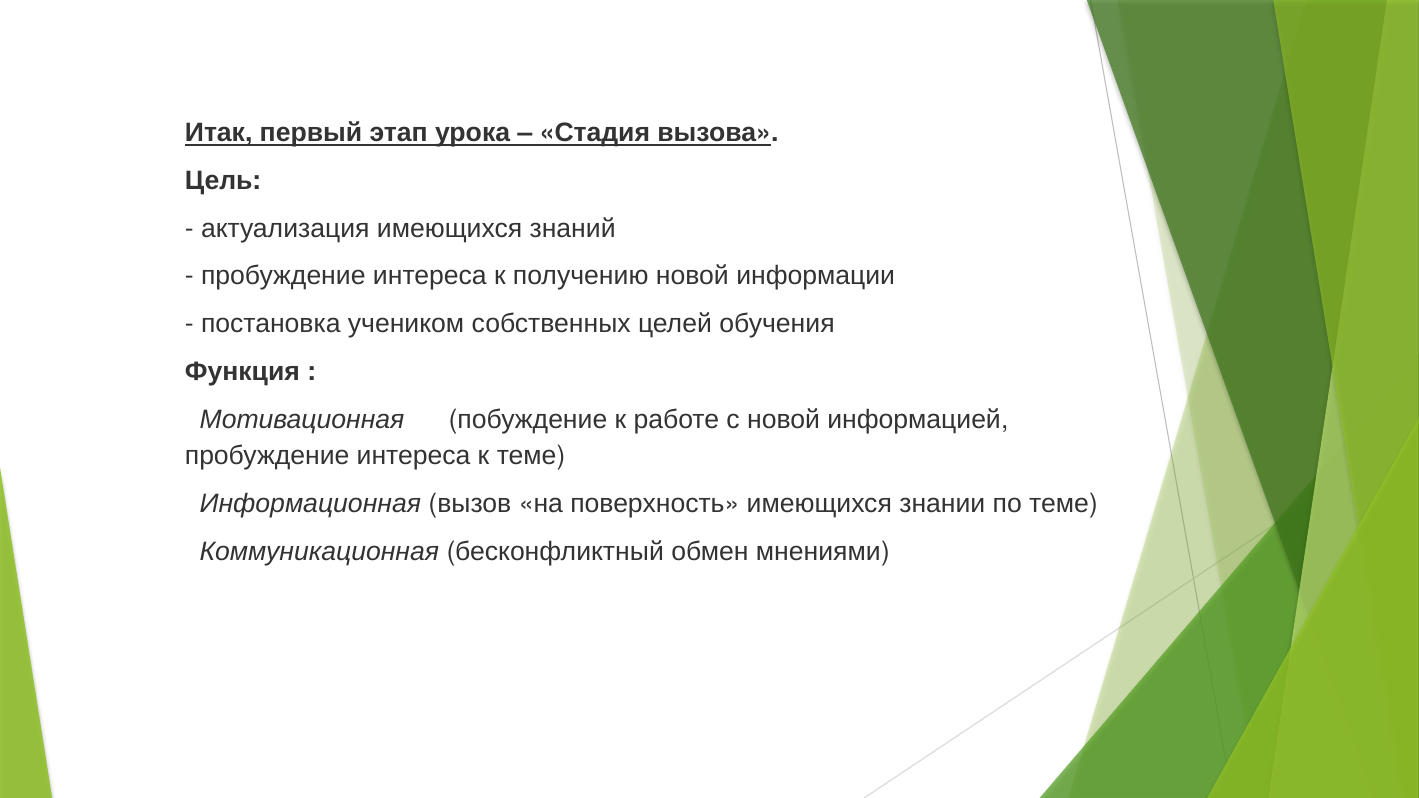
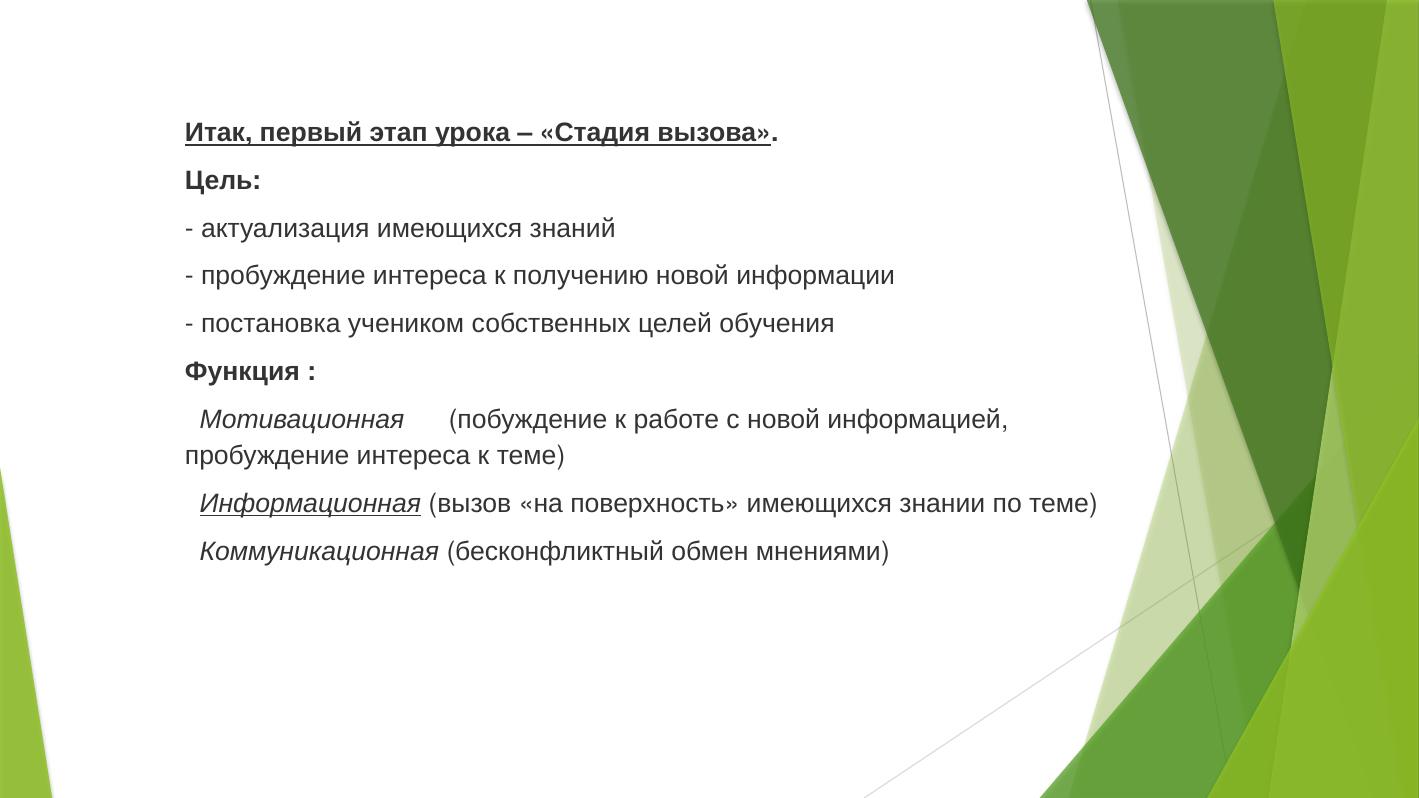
Информационная underline: none -> present
